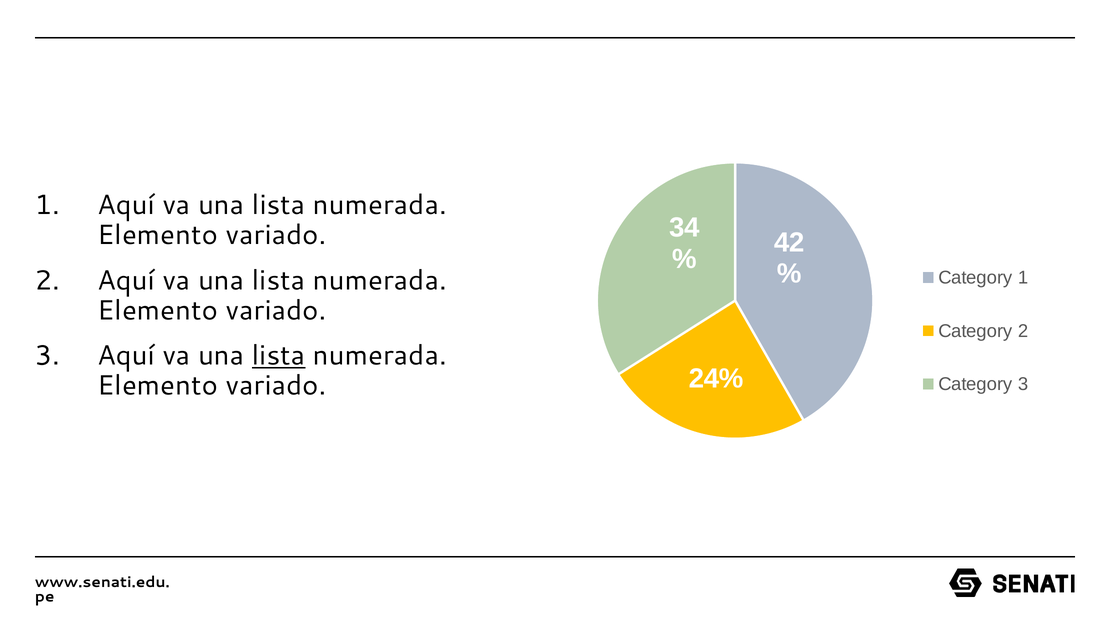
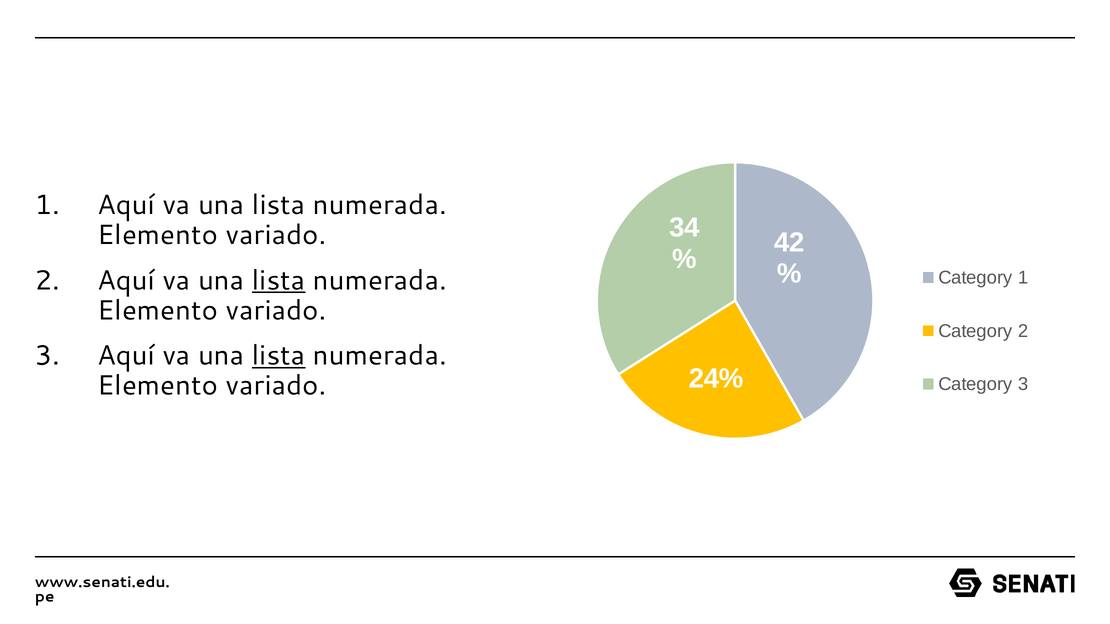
lista at (279, 281) underline: none -> present
